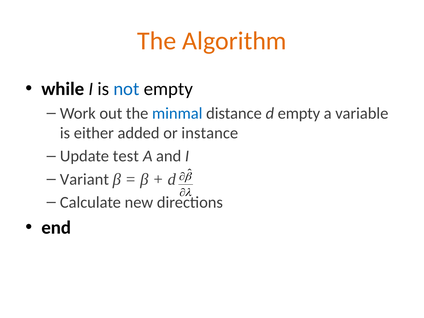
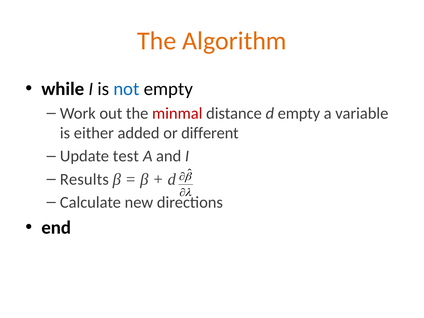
minmal colour: blue -> red
instance: instance -> different
Variant: Variant -> Results
